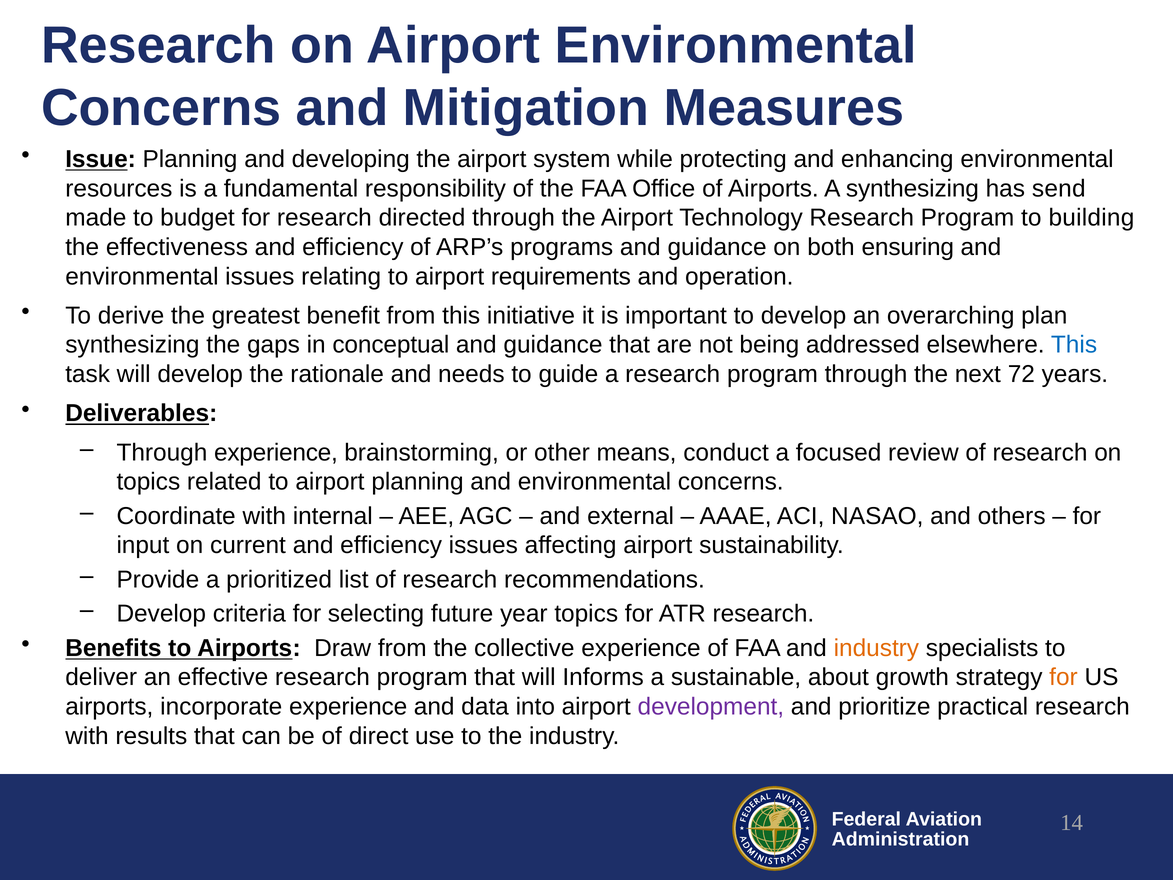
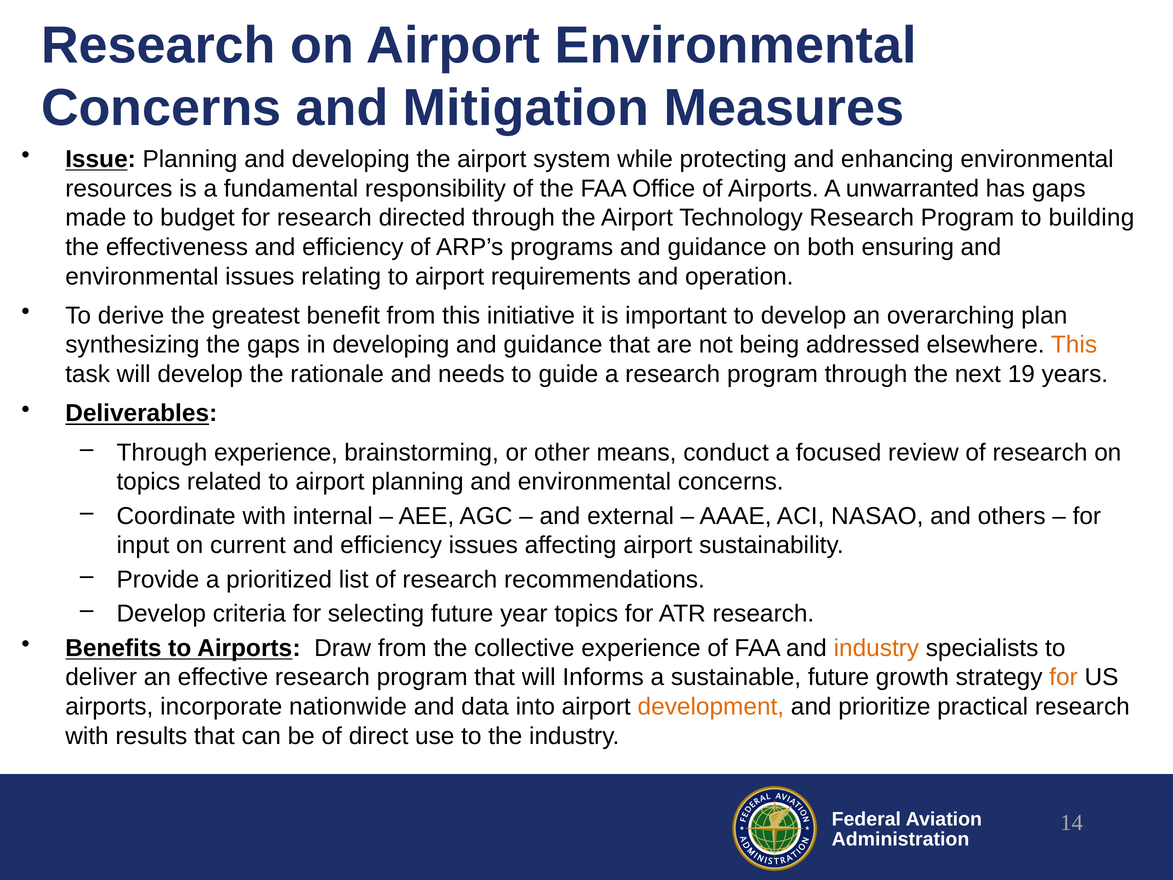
A synthesizing: synthesizing -> unwarranted
has send: send -> gaps
in conceptual: conceptual -> developing
This at (1074, 345) colour: blue -> orange
72: 72 -> 19
sustainable about: about -> future
incorporate experience: experience -> nationwide
development colour: purple -> orange
